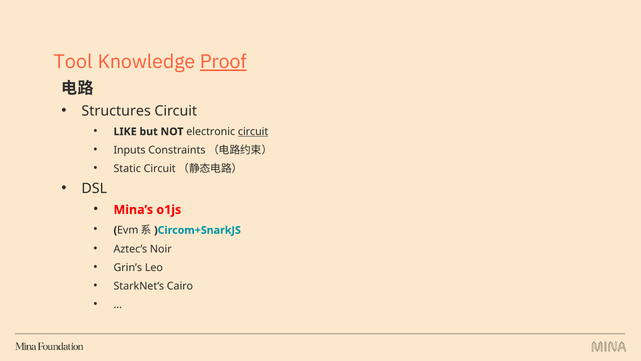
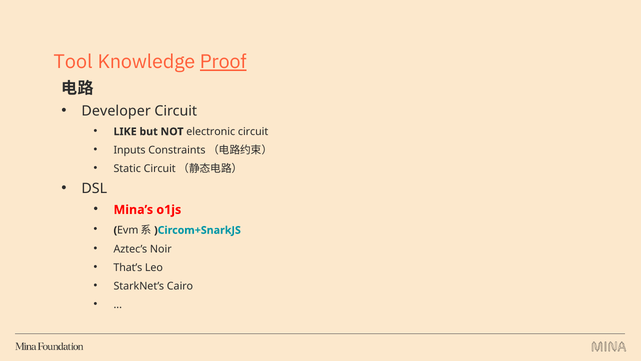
Structures: Structures -> Developer
circuit at (253, 132) underline: present -> none
Grin’s: Grin’s -> That’s
